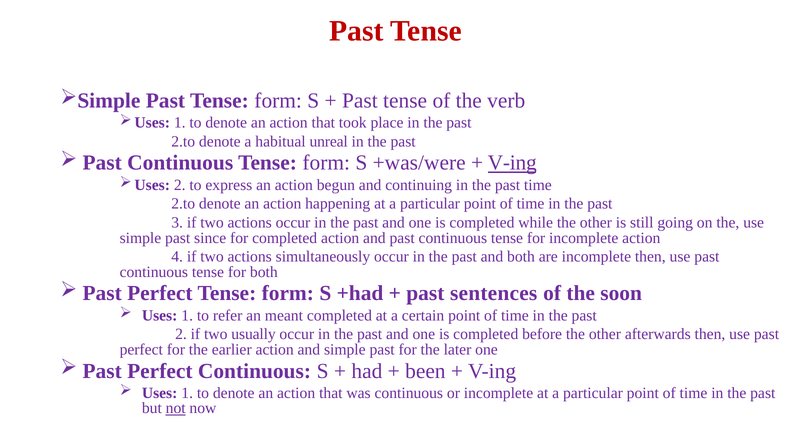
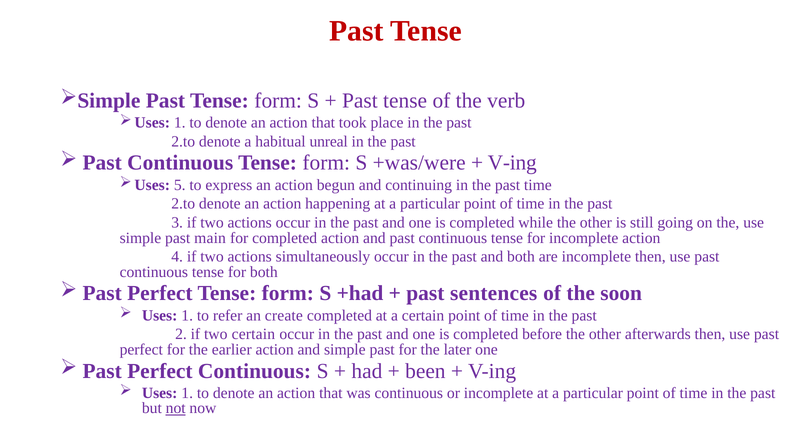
V-ing at (512, 163) underline: present -> none
2 at (180, 185): 2 -> 5
since: since -> main
meant: meant -> create
two usually: usually -> certain
